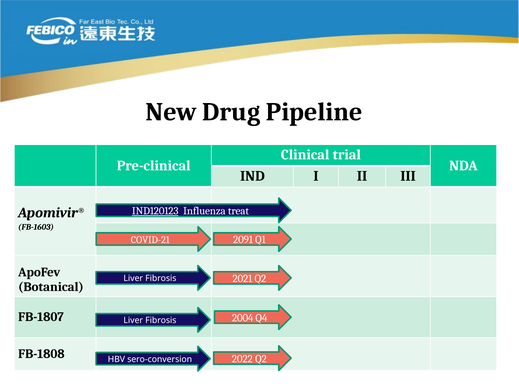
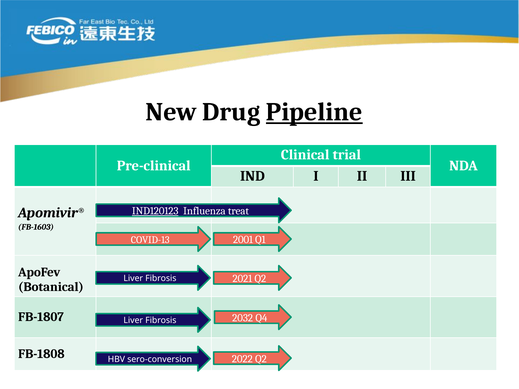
Pipeline underline: none -> present
2091: 2091 -> 2001
COVID-21: COVID-21 -> COVID-13
2004: 2004 -> 2032
